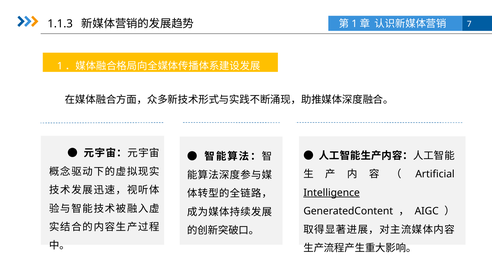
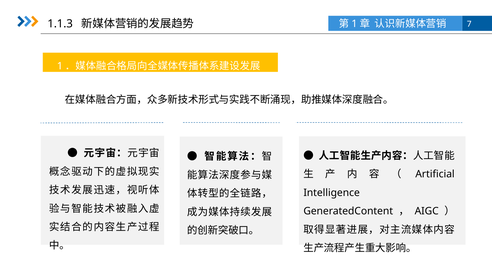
Intelligence underline: present -> none
